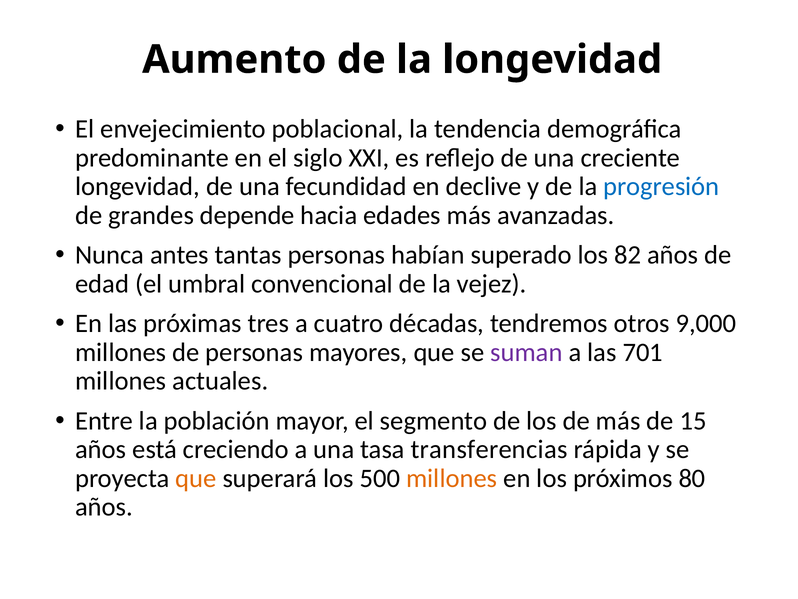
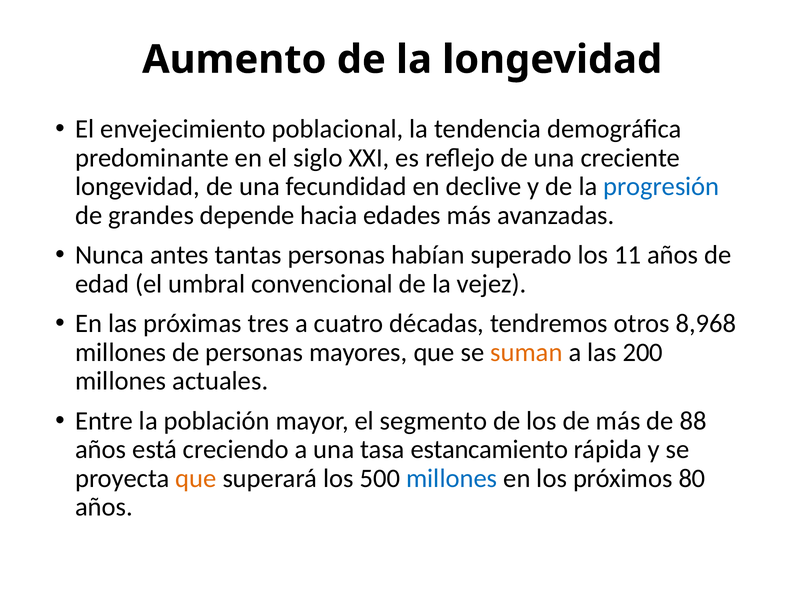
82: 82 -> 11
9,000: 9,000 -> 8,968
suman colour: purple -> orange
701: 701 -> 200
15: 15 -> 88
transferencias: transferencias -> estancamiento
millones at (452, 478) colour: orange -> blue
